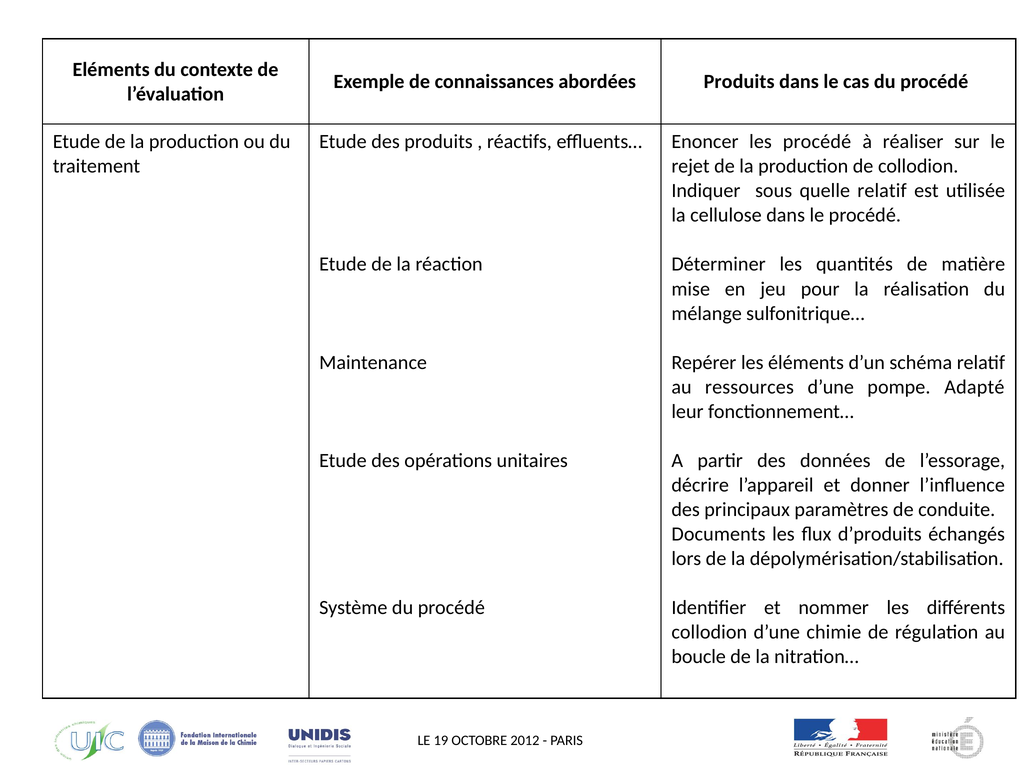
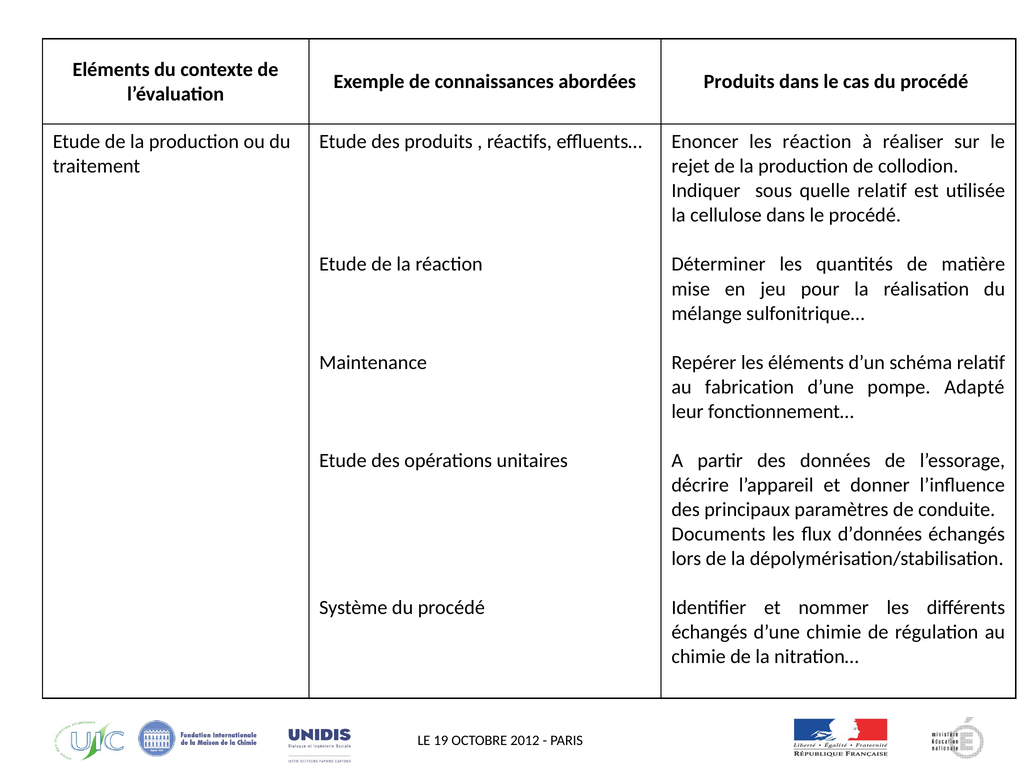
les procédé: procédé -> réaction
ressources: ressources -> fabrication
d’produits: d’produits -> d’données
collodion at (709, 631): collodion -> échangés
boucle at (699, 656): boucle -> chimie
